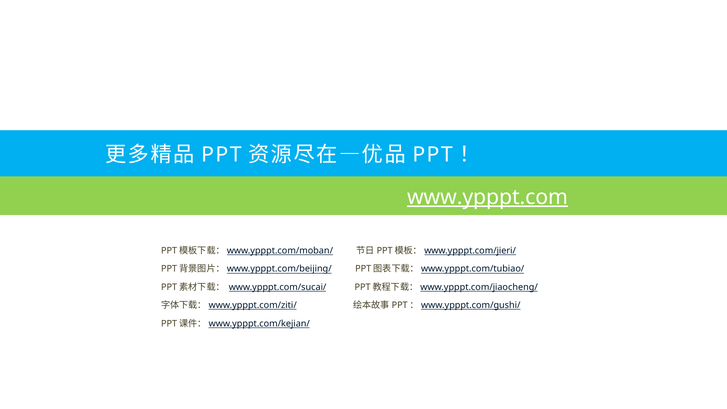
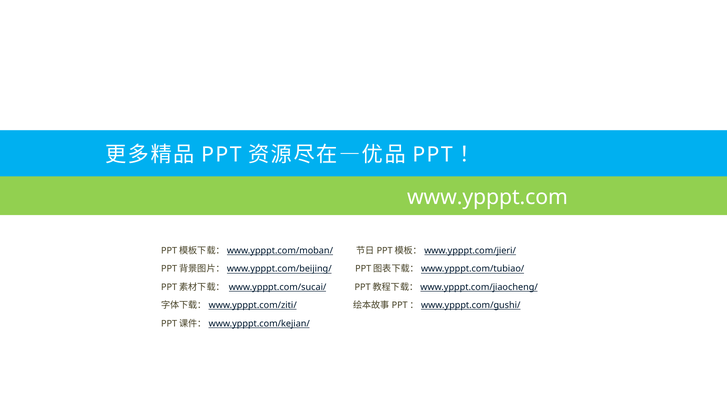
www.ypppt.com underline: present -> none
